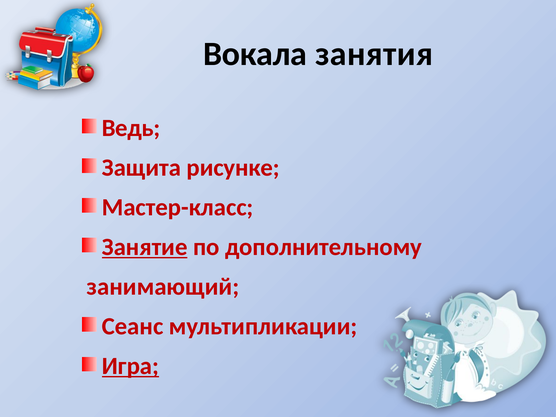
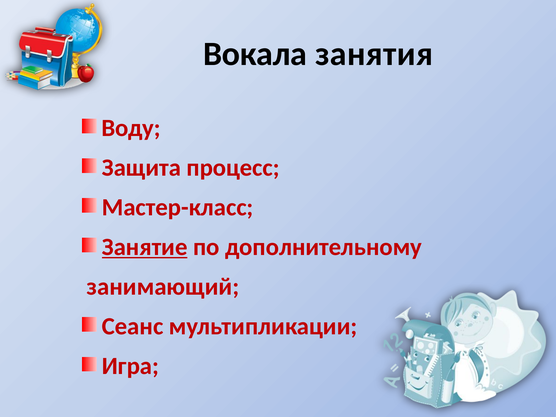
Ведь: Ведь -> Воду
рисунке: рисунке -> процесс
Игра underline: present -> none
